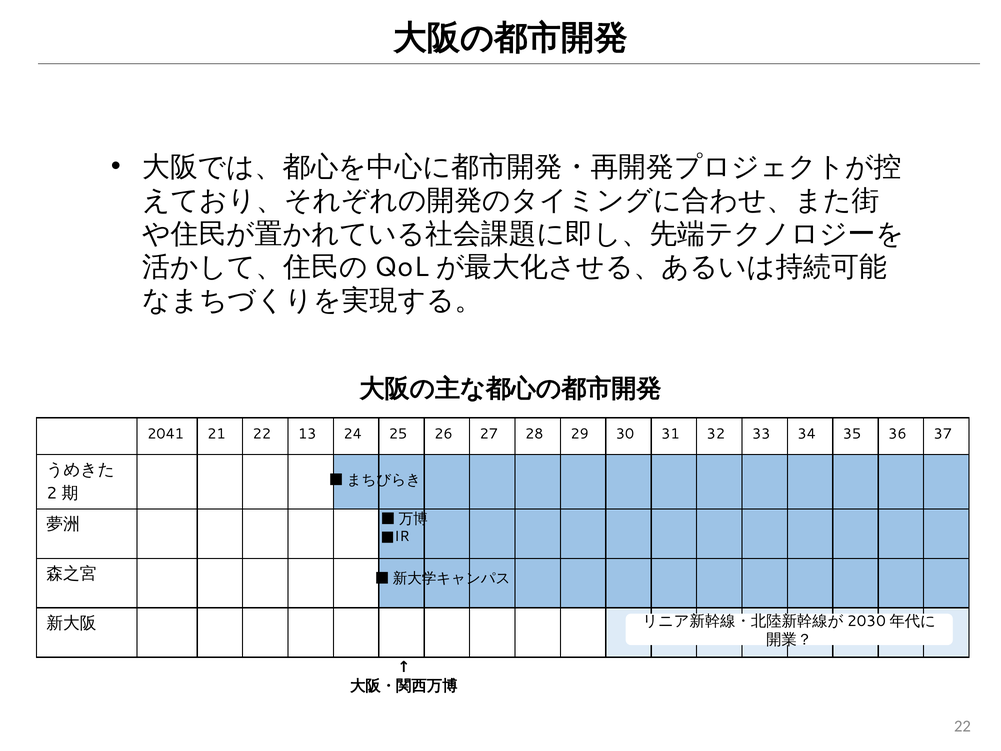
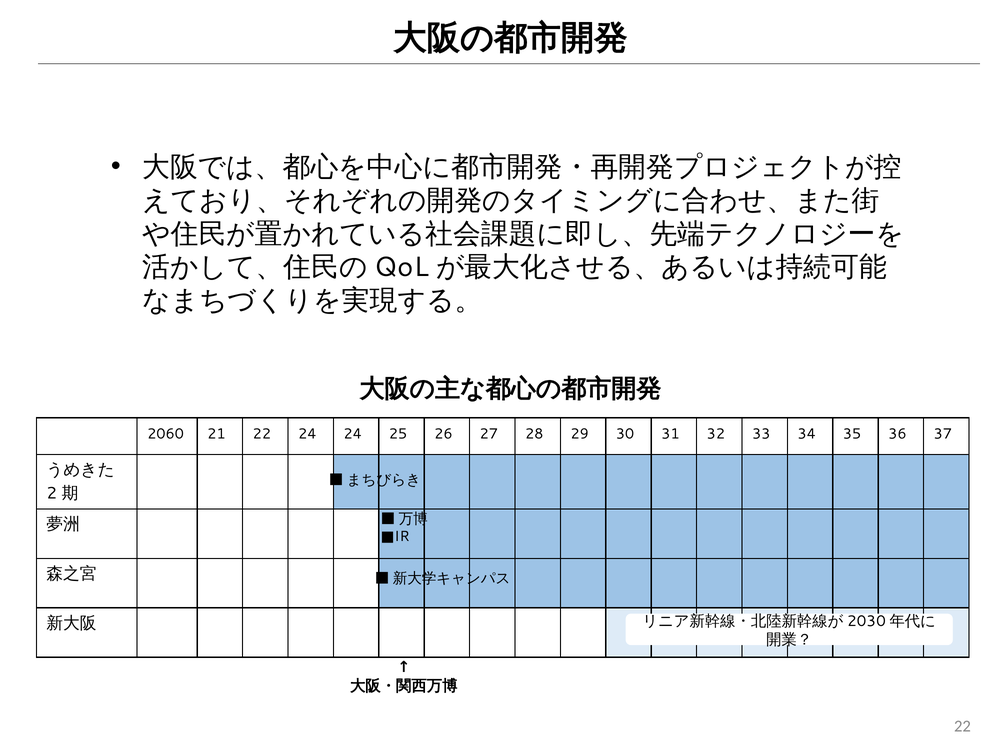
2041: 2041 -> 2060
22 13: 13 -> 24
